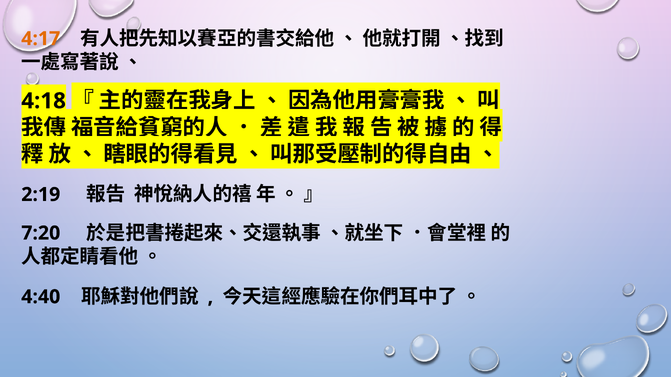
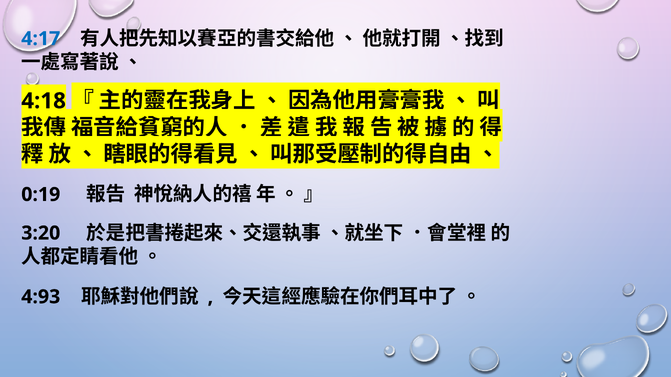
4:17 colour: orange -> blue
2:19: 2:19 -> 0:19
7:20: 7:20 -> 3:20
4:40: 4:40 -> 4:93
